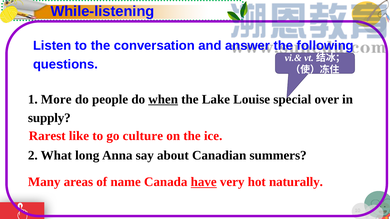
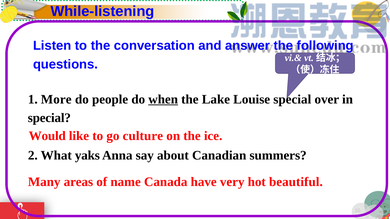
supply at (49, 118): supply -> special
Rarest: Rarest -> Would
long: long -> yaks
have underline: present -> none
naturally: naturally -> beautiful
